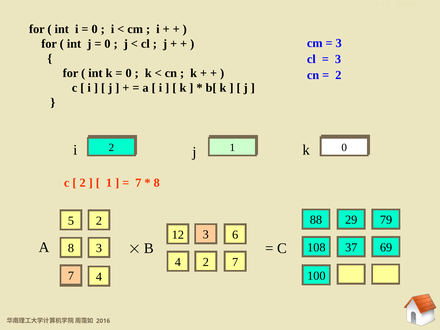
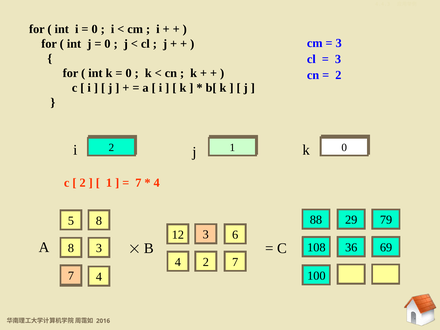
8 at (157, 183): 8 -> 4
5 2: 2 -> 8
37: 37 -> 36
